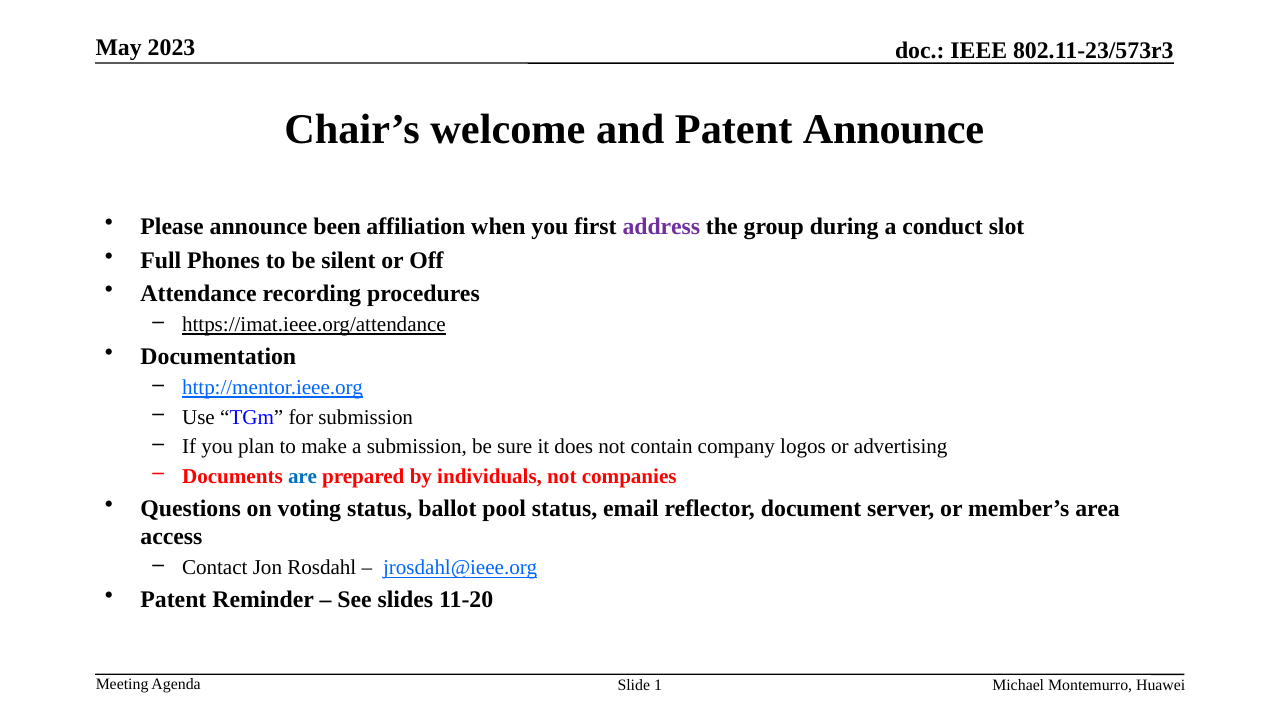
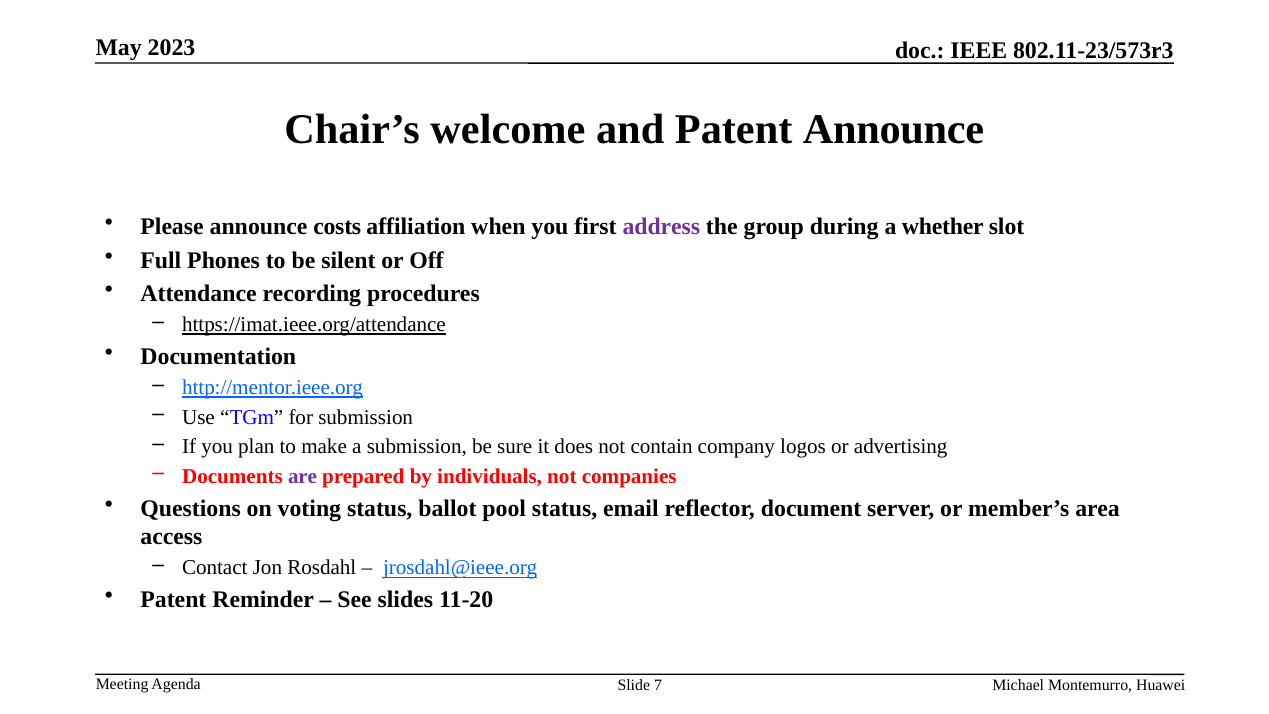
been: been -> costs
conduct: conduct -> whether
are colour: blue -> purple
1: 1 -> 7
